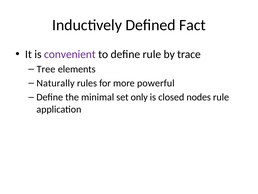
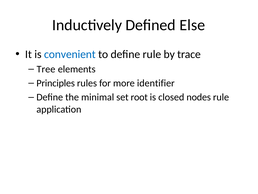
Fact: Fact -> Else
convenient colour: purple -> blue
Naturally: Naturally -> Principles
powerful: powerful -> identifier
only: only -> root
